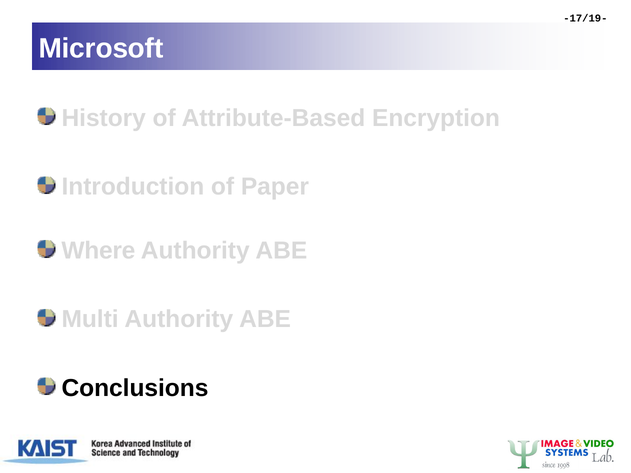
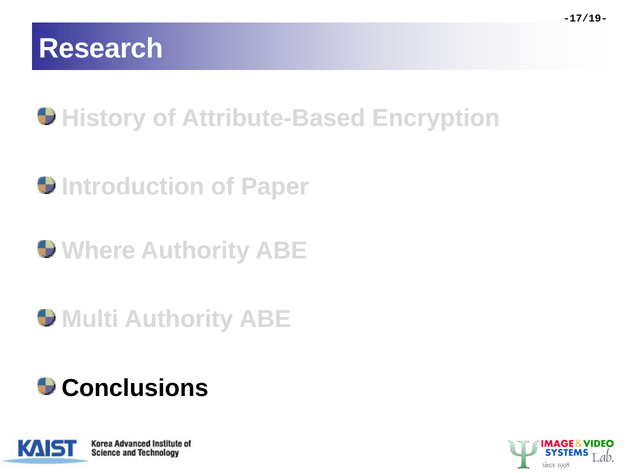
Microsoft: Microsoft -> Research
